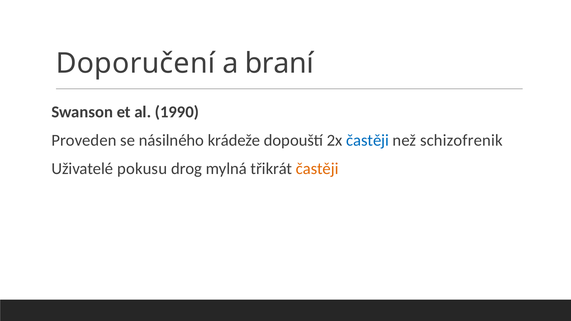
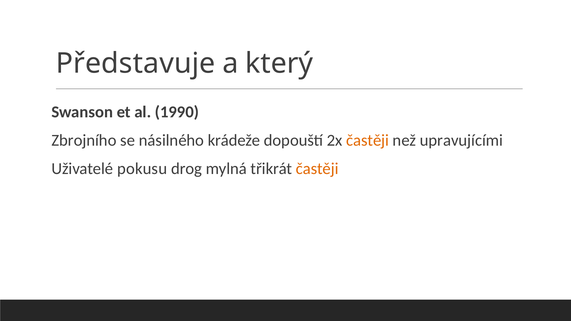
Doporučení: Doporučení -> Představuje
braní: braní -> který
Proveden: Proveden -> Zbrojního
častěji at (368, 140) colour: blue -> orange
schizofrenik: schizofrenik -> upravujícími
